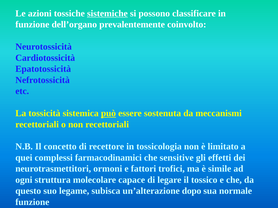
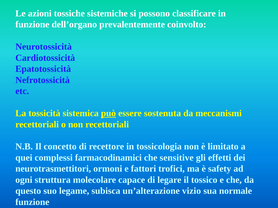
sistemiche underline: present -> none
simile: simile -> safety
dopo: dopo -> vizio
